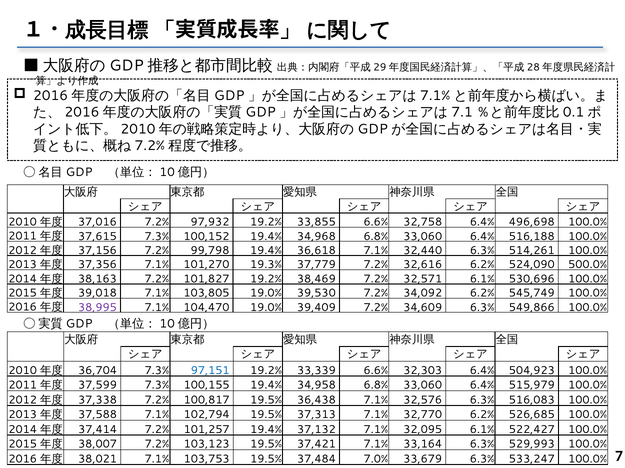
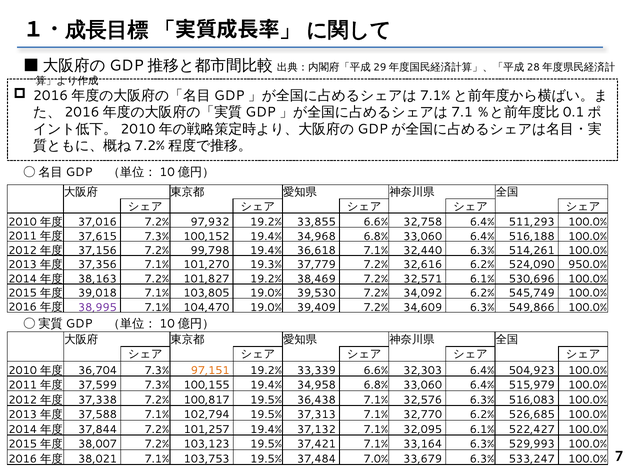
496,698: 496,698 -> 511,293
500.0%: 500.0% -> 950.0%
97,151 colour: blue -> orange
37,414: 37,414 -> 37,844
